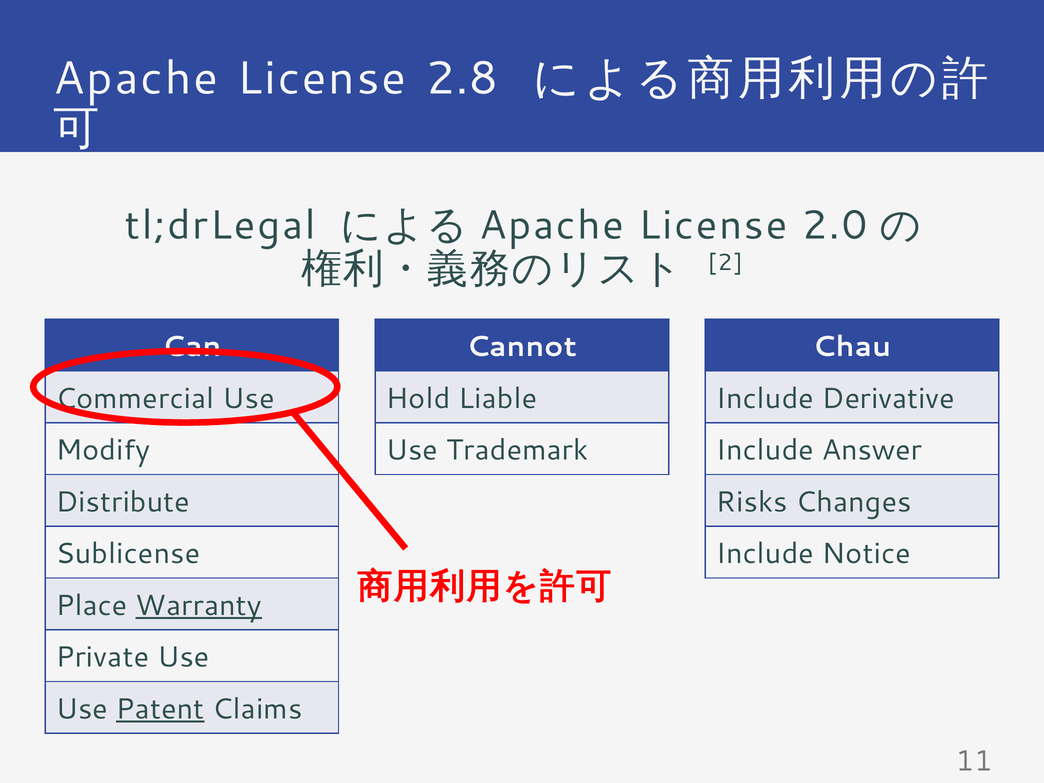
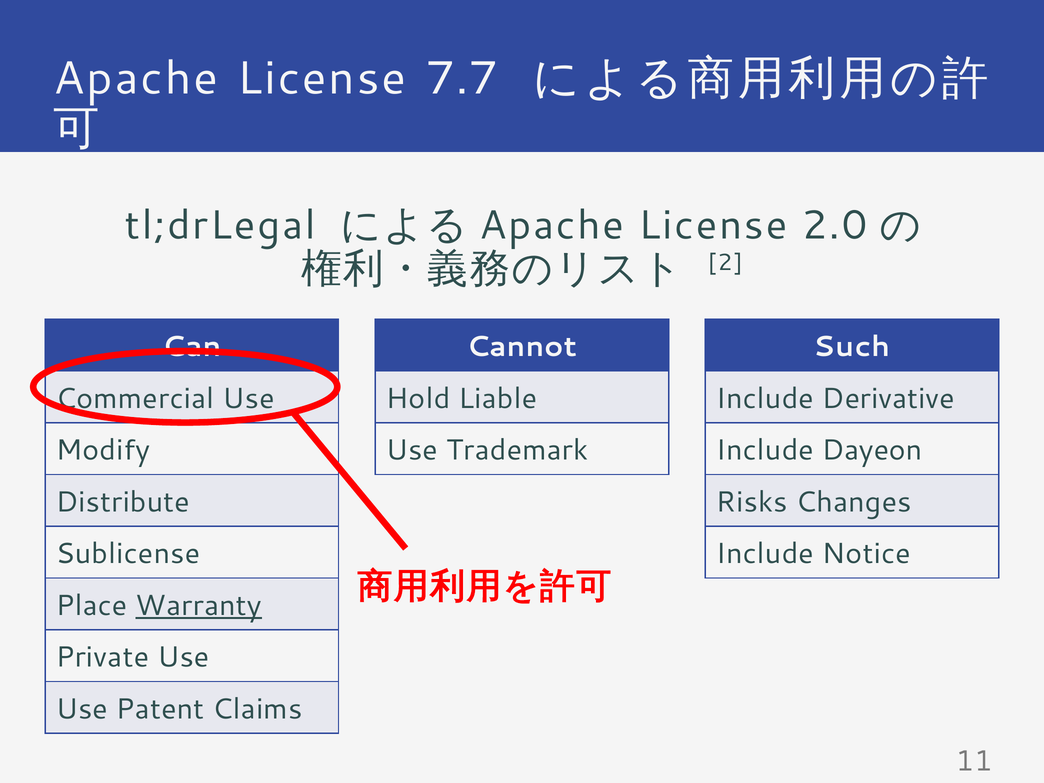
2.8: 2.8 -> 7.7
Chau: Chau -> Such
Answer: Answer -> Dayeon
Patent underline: present -> none
